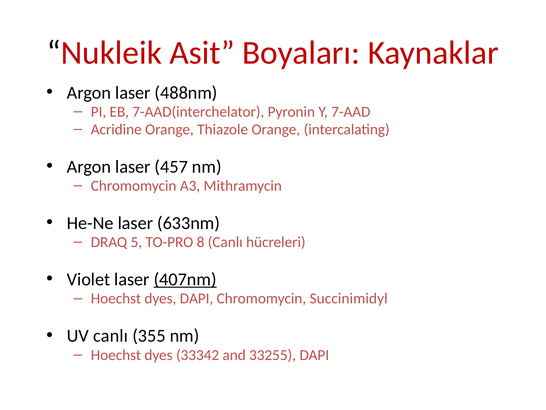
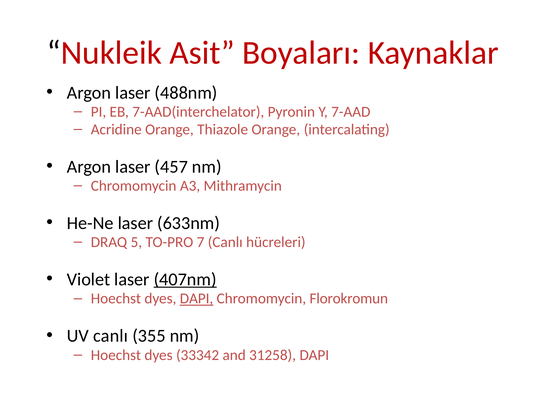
8: 8 -> 7
DAPI at (197, 298) underline: none -> present
Succinimidyl: Succinimidyl -> Florokromun
33255: 33255 -> 31258
